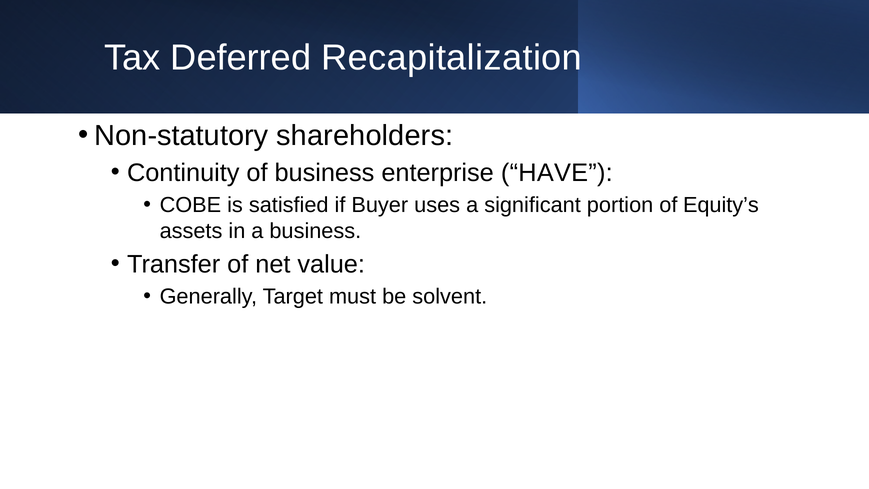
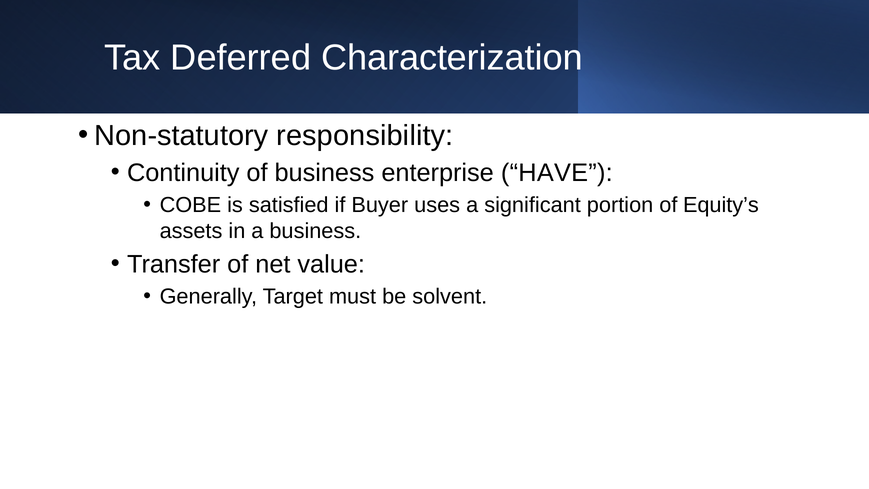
Recapitalization: Recapitalization -> Characterization
shareholders: shareholders -> responsibility
